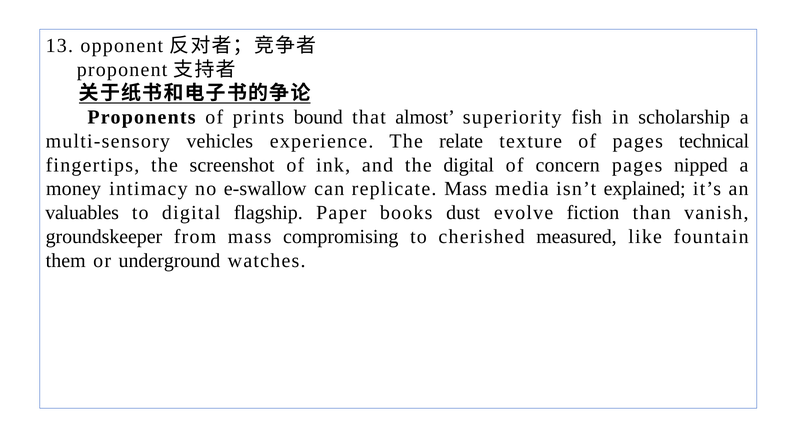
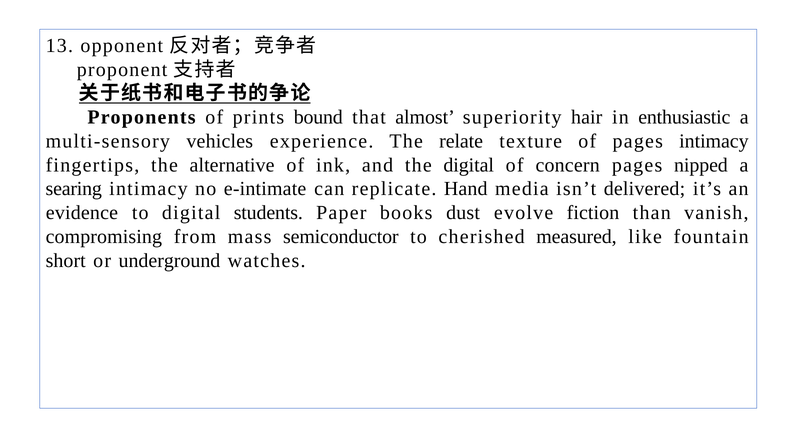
fish: fish -> hair
scholarship: scholarship -> enthusiastic
pages technical: technical -> intimacy
screenshot: screenshot -> alternative
money: money -> searing
e-swallow: e-swallow -> e-intimate
replicate Mass: Mass -> Hand
explained: explained -> delivered
valuables: valuables -> evidence
flagship: flagship -> students
groundskeeper: groundskeeper -> compromising
compromising: compromising -> semiconductor
them: them -> short
